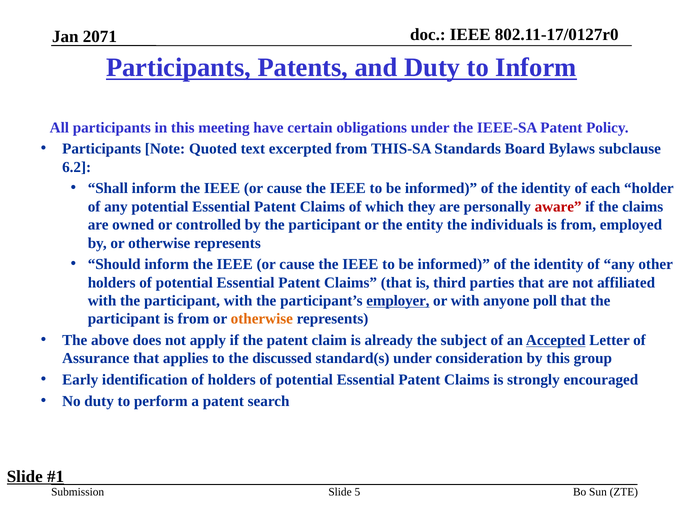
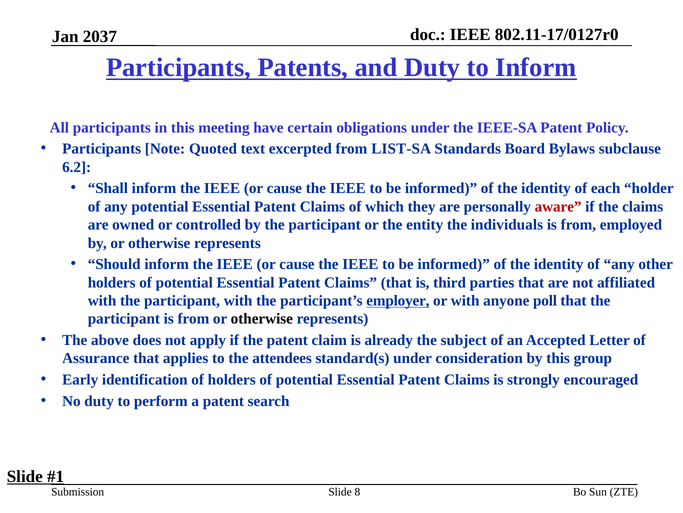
2071: 2071 -> 2037
THIS-SA: THIS-SA -> LIST-SA
otherwise at (262, 319) colour: orange -> black
Accepted underline: present -> none
discussed: discussed -> attendees
5: 5 -> 8
